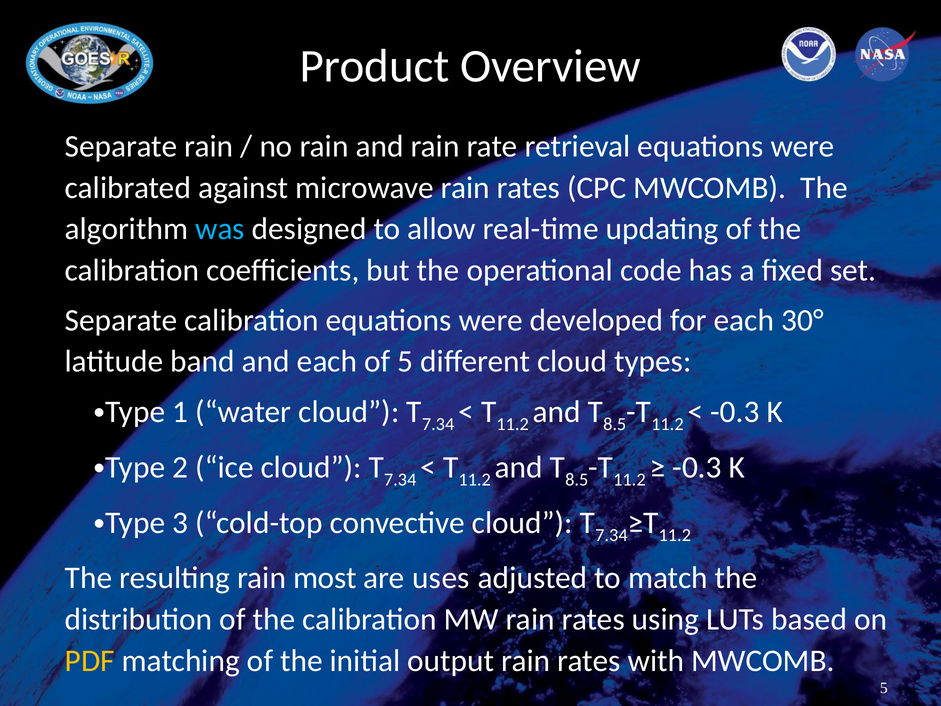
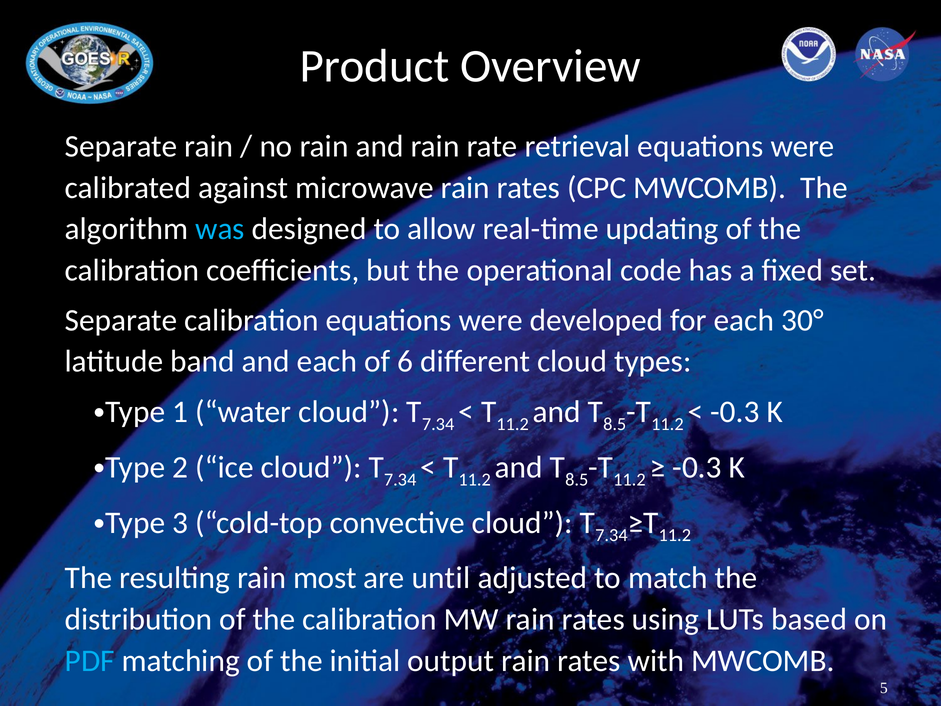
of 5: 5 -> 6
uses: uses -> until
PDF colour: yellow -> light blue
